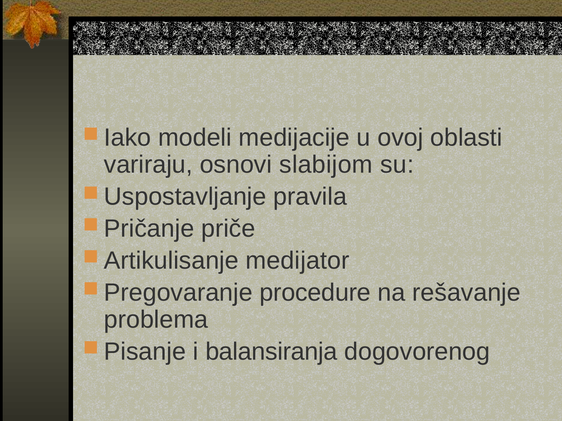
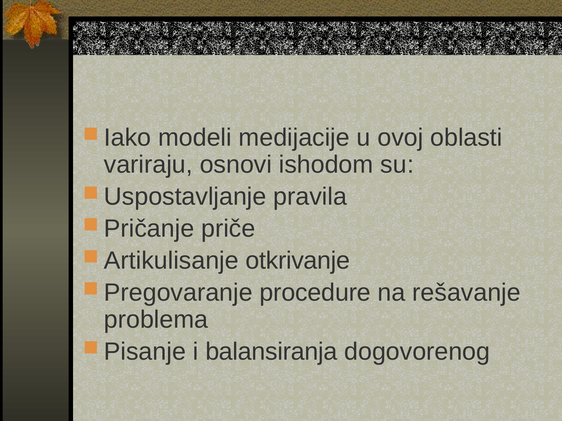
slabijom: slabijom -> ishodom
medijator: medijator -> otkrivanje
